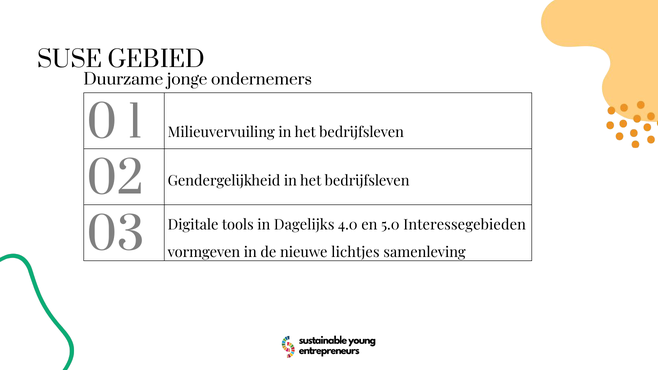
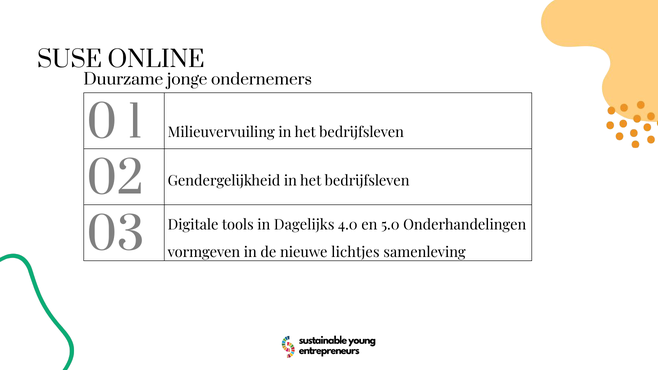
GEBIED: GEBIED -> ONLINE
Interessegebieden: Interessegebieden -> Onderhandelingen
